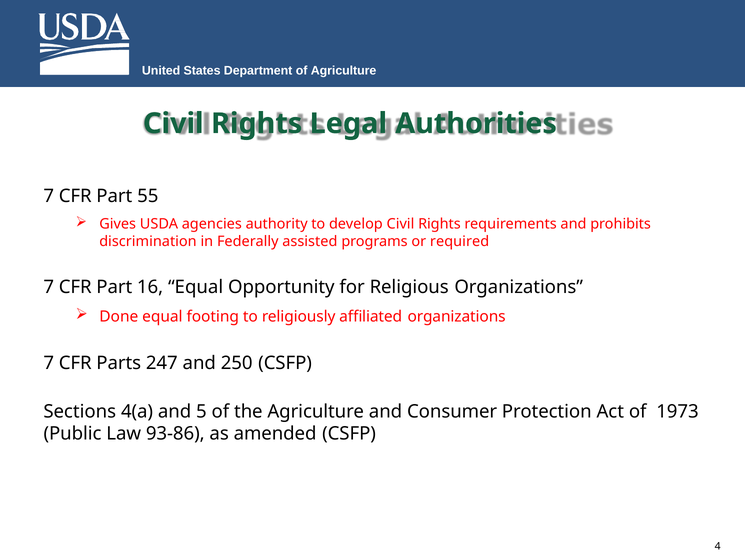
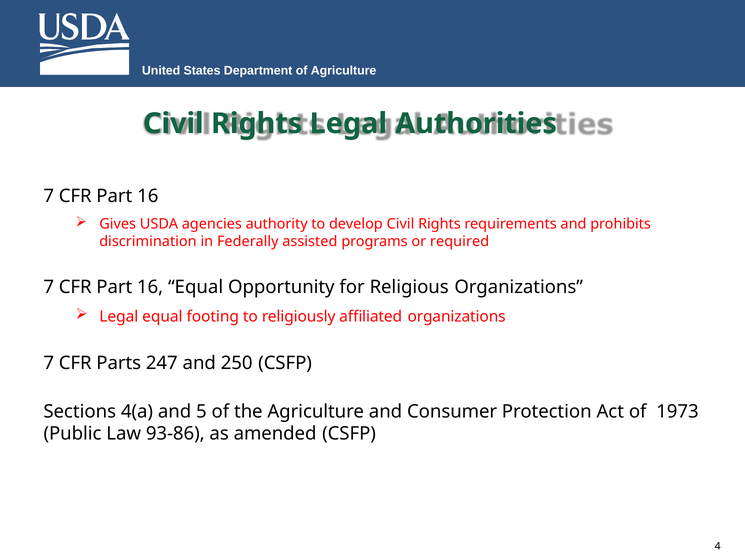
55 at (148, 196): 55 -> 16
Done at (119, 317): Done -> Legal
